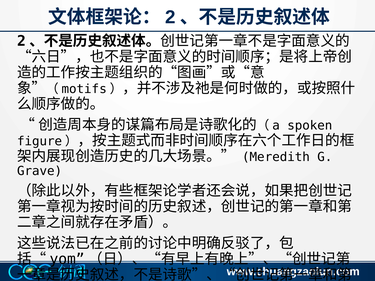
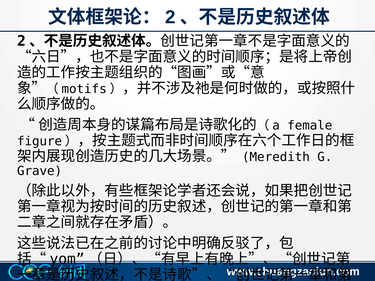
spoken: spoken -> female
